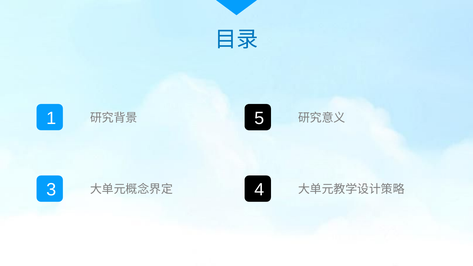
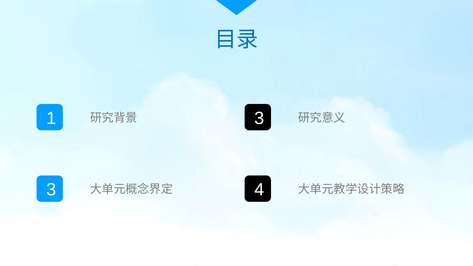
1 5: 5 -> 3
